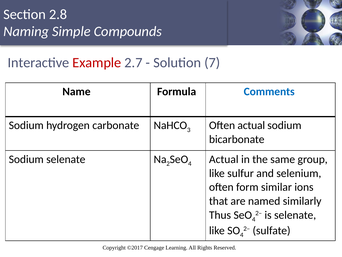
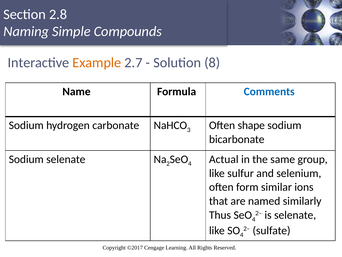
Example colour: red -> orange
7: 7 -> 8
Often actual: actual -> shape
